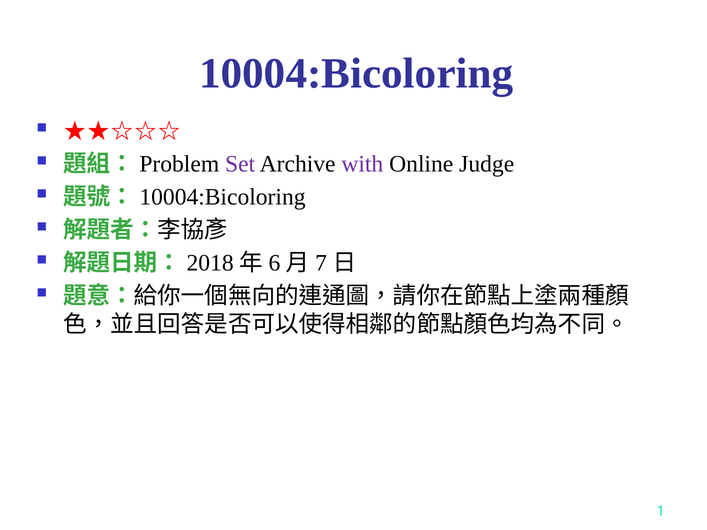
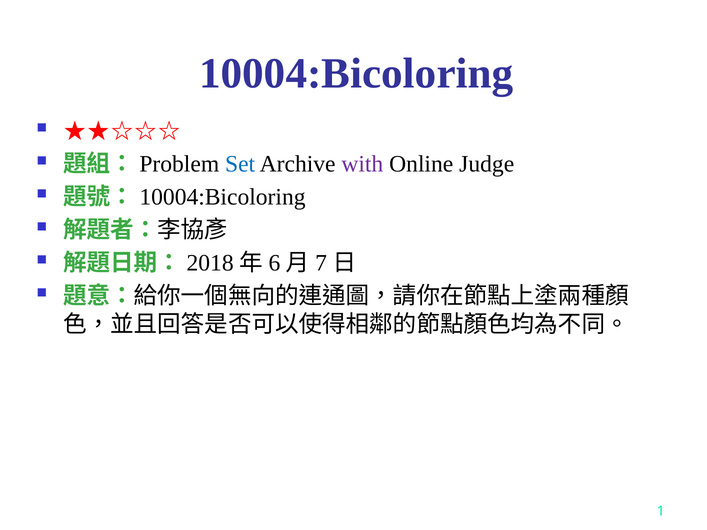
Set colour: purple -> blue
